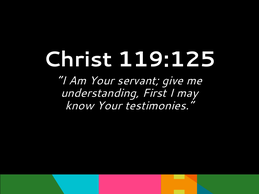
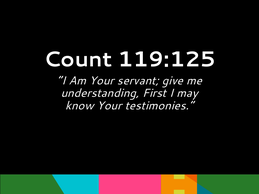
Christ: Christ -> Count
